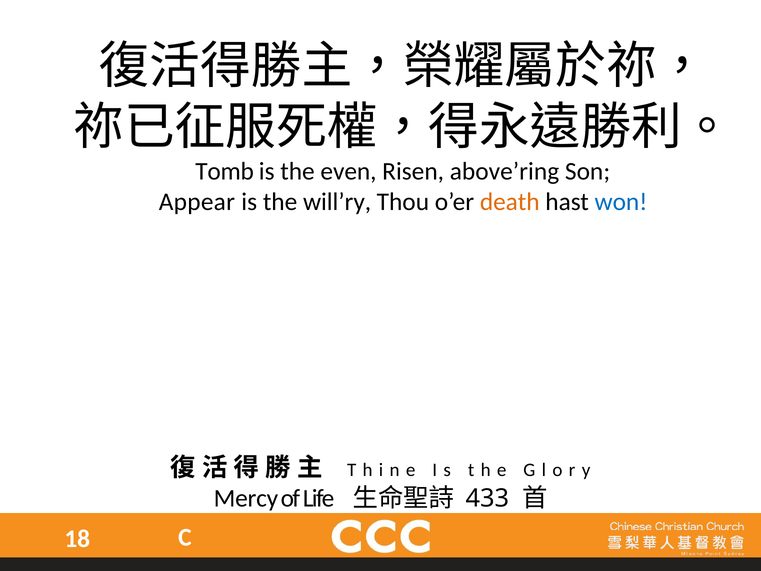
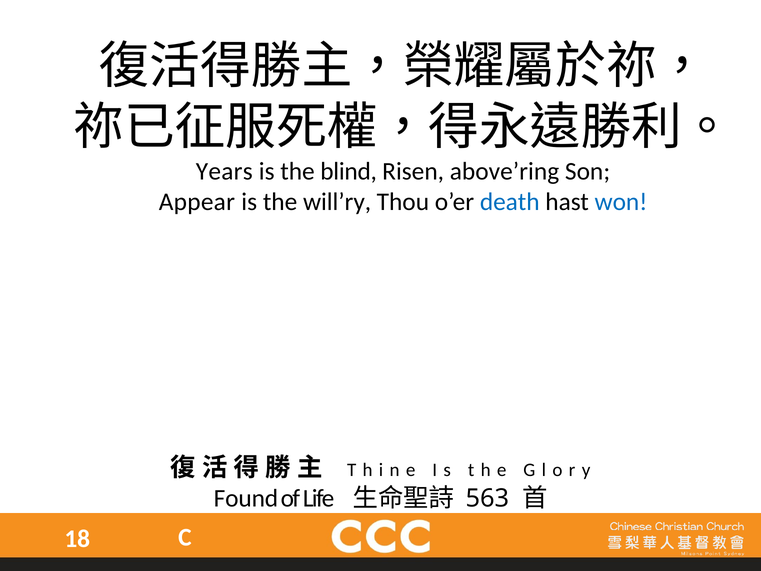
Tomb: Tomb -> Years
even: even -> blind
death colour: orange -> blue
Mercy: Mercy -> Found
433: 433 -> 563
